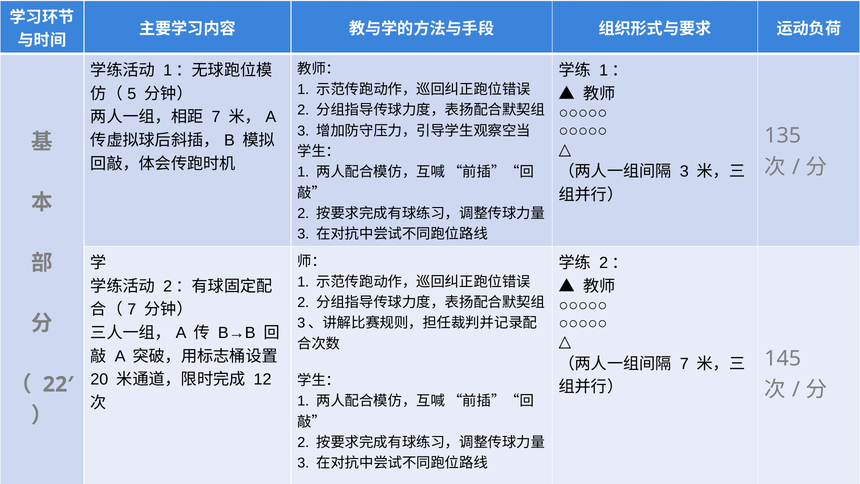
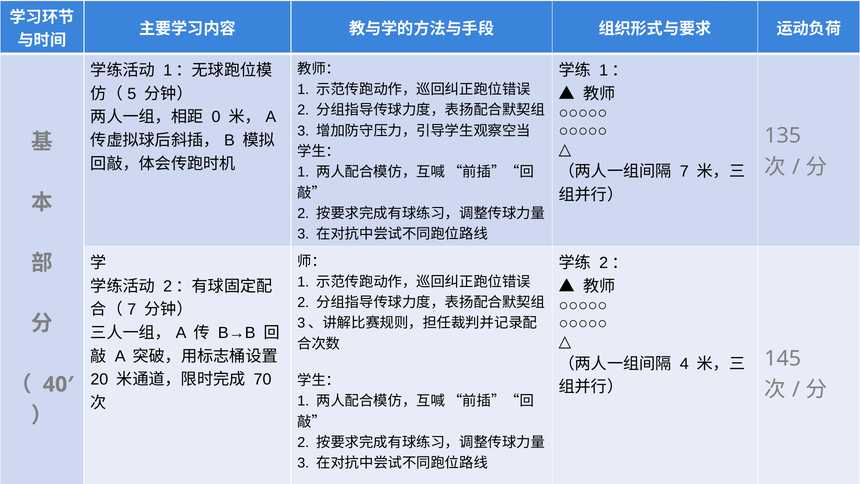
7 at (216, 117): 7 -> 0
3 at (684, 171): 3 -> 7
7 at (684, 364): 7 -> 4
12: 12 -> 70
22′: 22′ -> 40′
